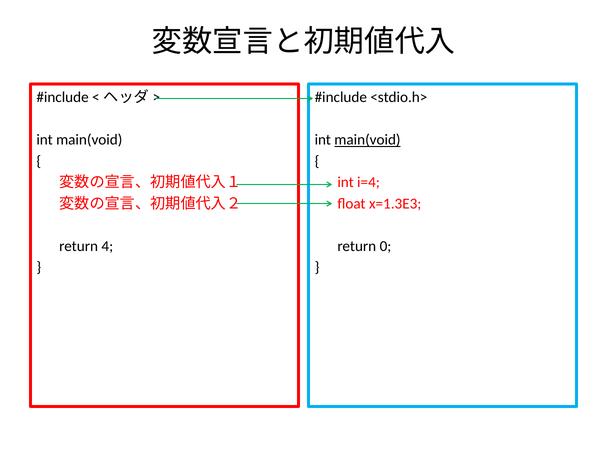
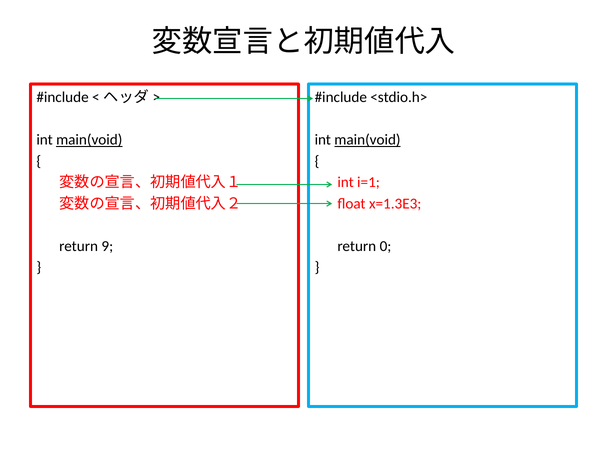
main(void at (89, 140) underline: none -> present
i=4: i=4 -> i=1
4: 4 -> 9
